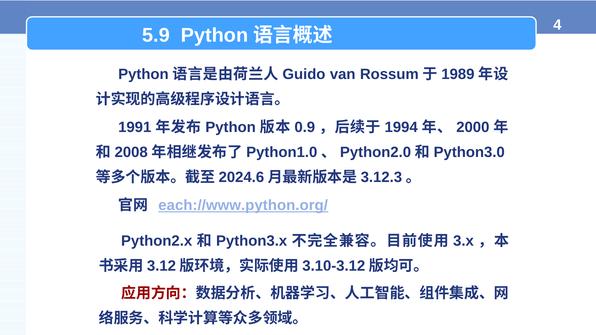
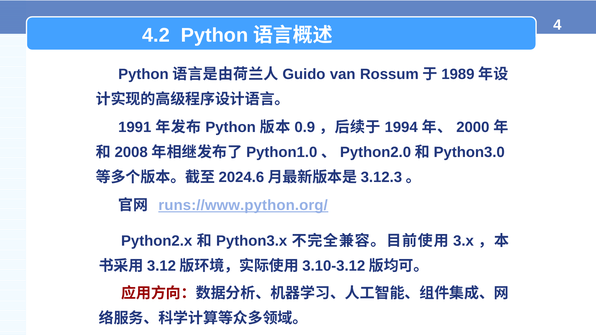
5.9: 5.9 -> 4.2
each://www.python.org/: each://www.python.org/ -> runs://www.python.org/
